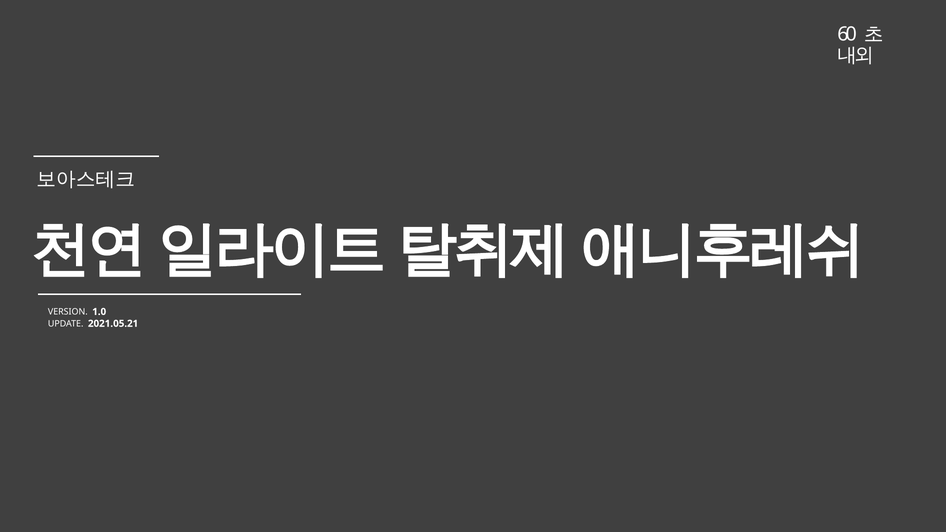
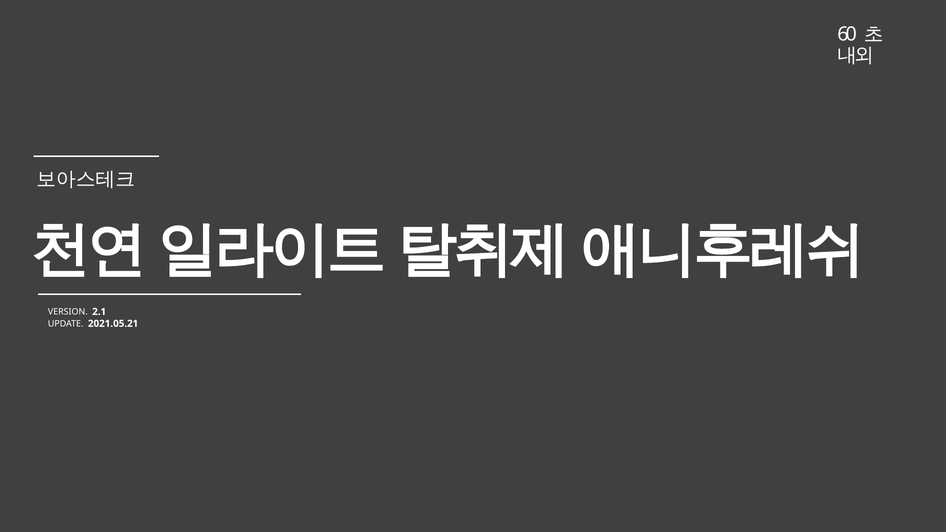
1.0: 1.0 -> 2.1
